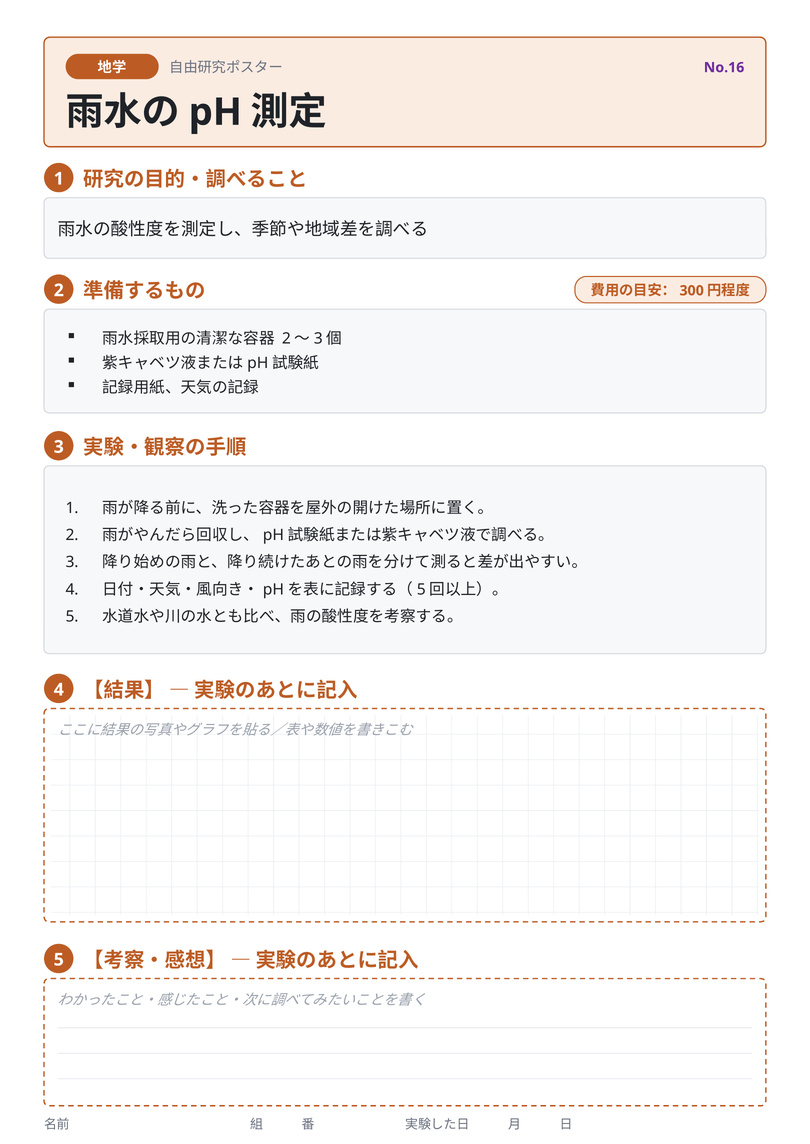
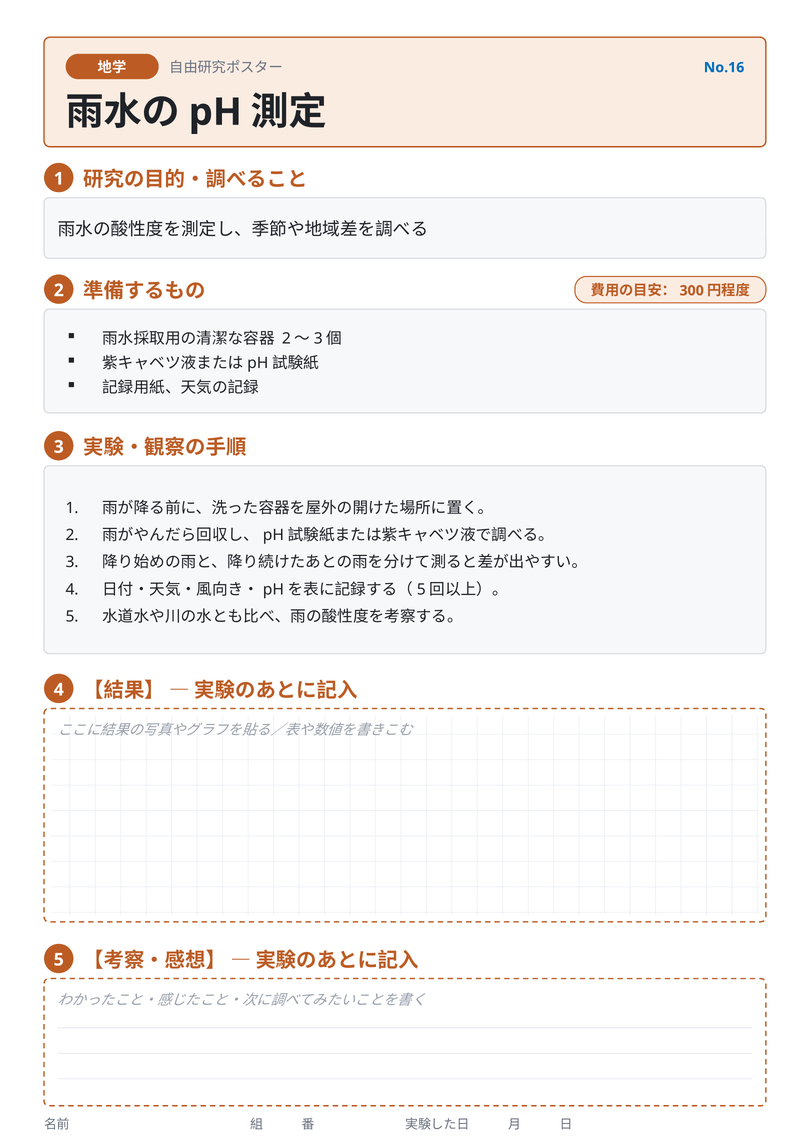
No.16 colour: purple -> blue
